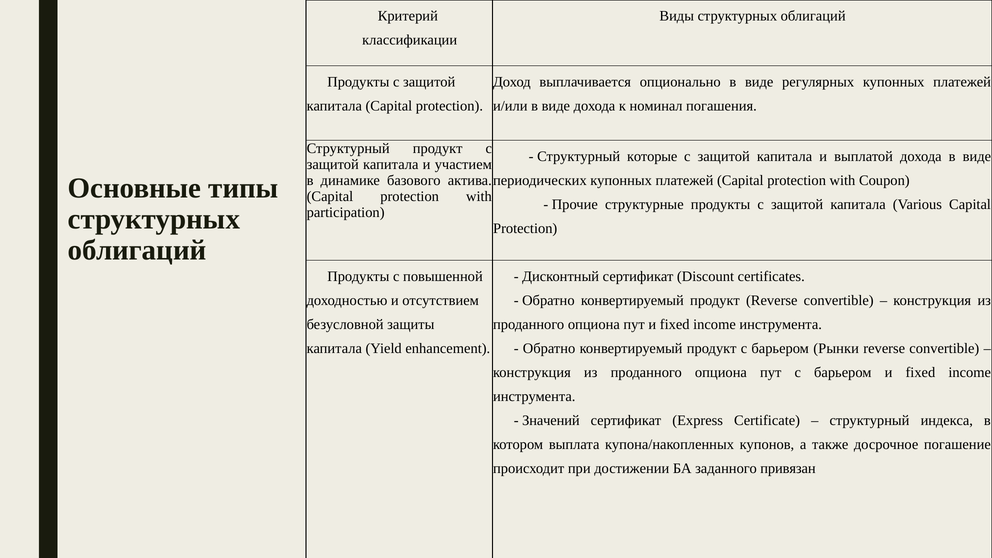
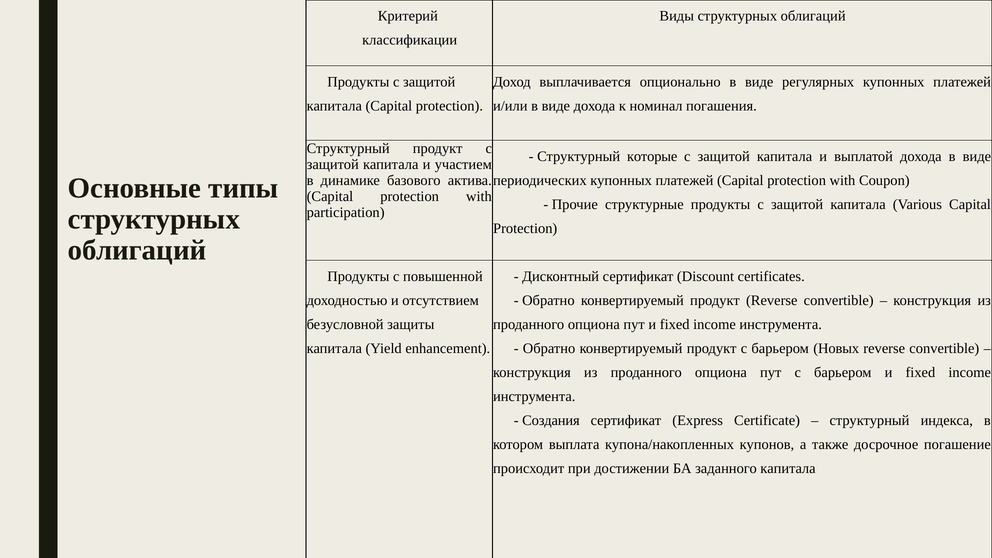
Рынки: Рынки -> Новых
Значений: Значений -> Создания
заданного привязан: привязан -> капитала
